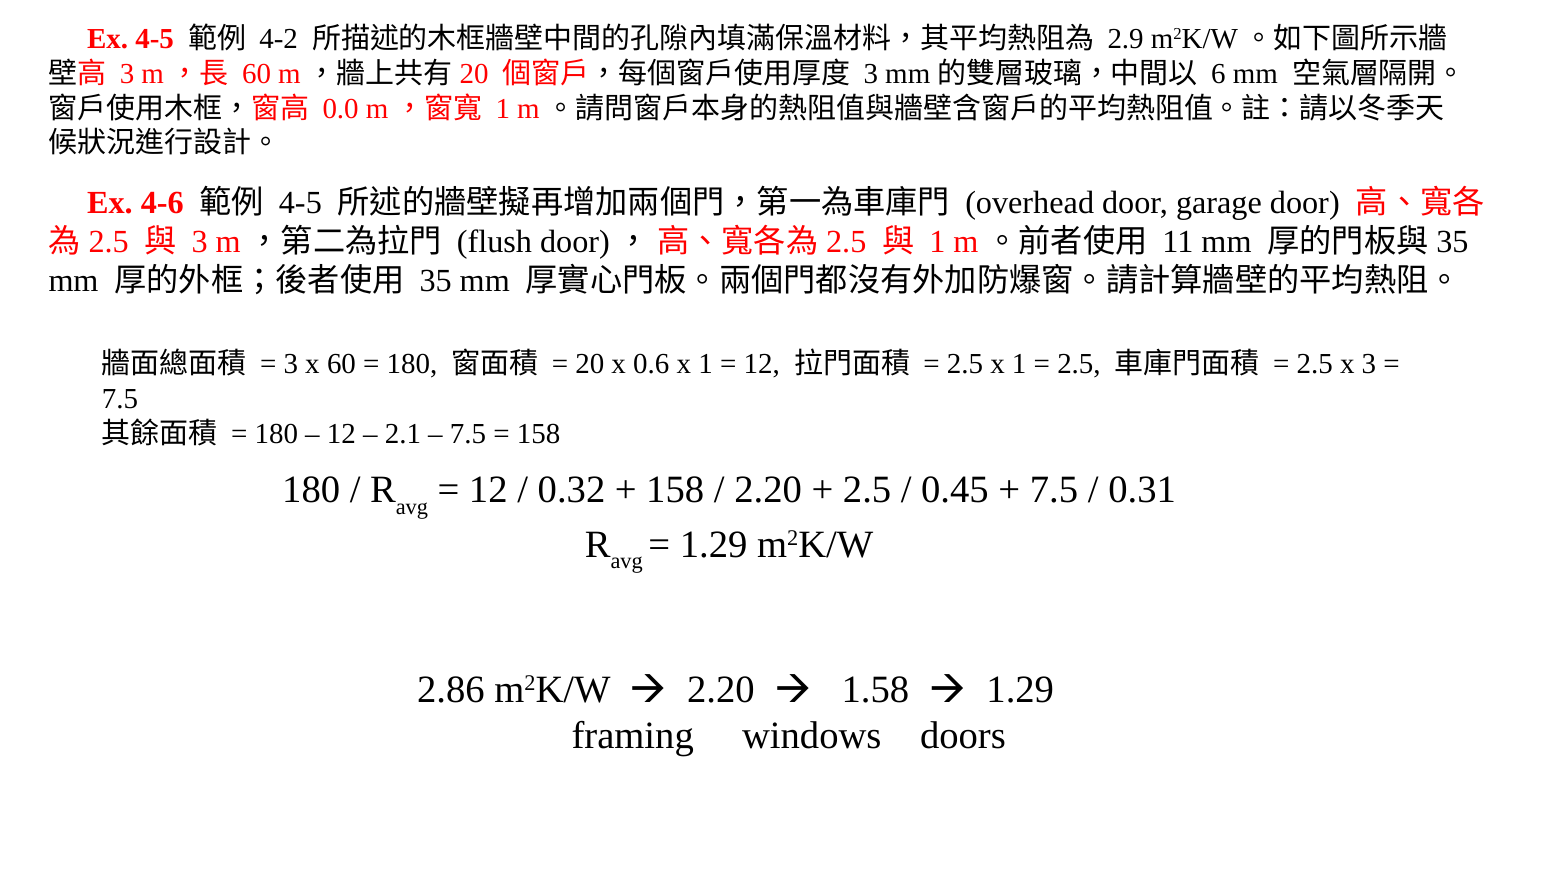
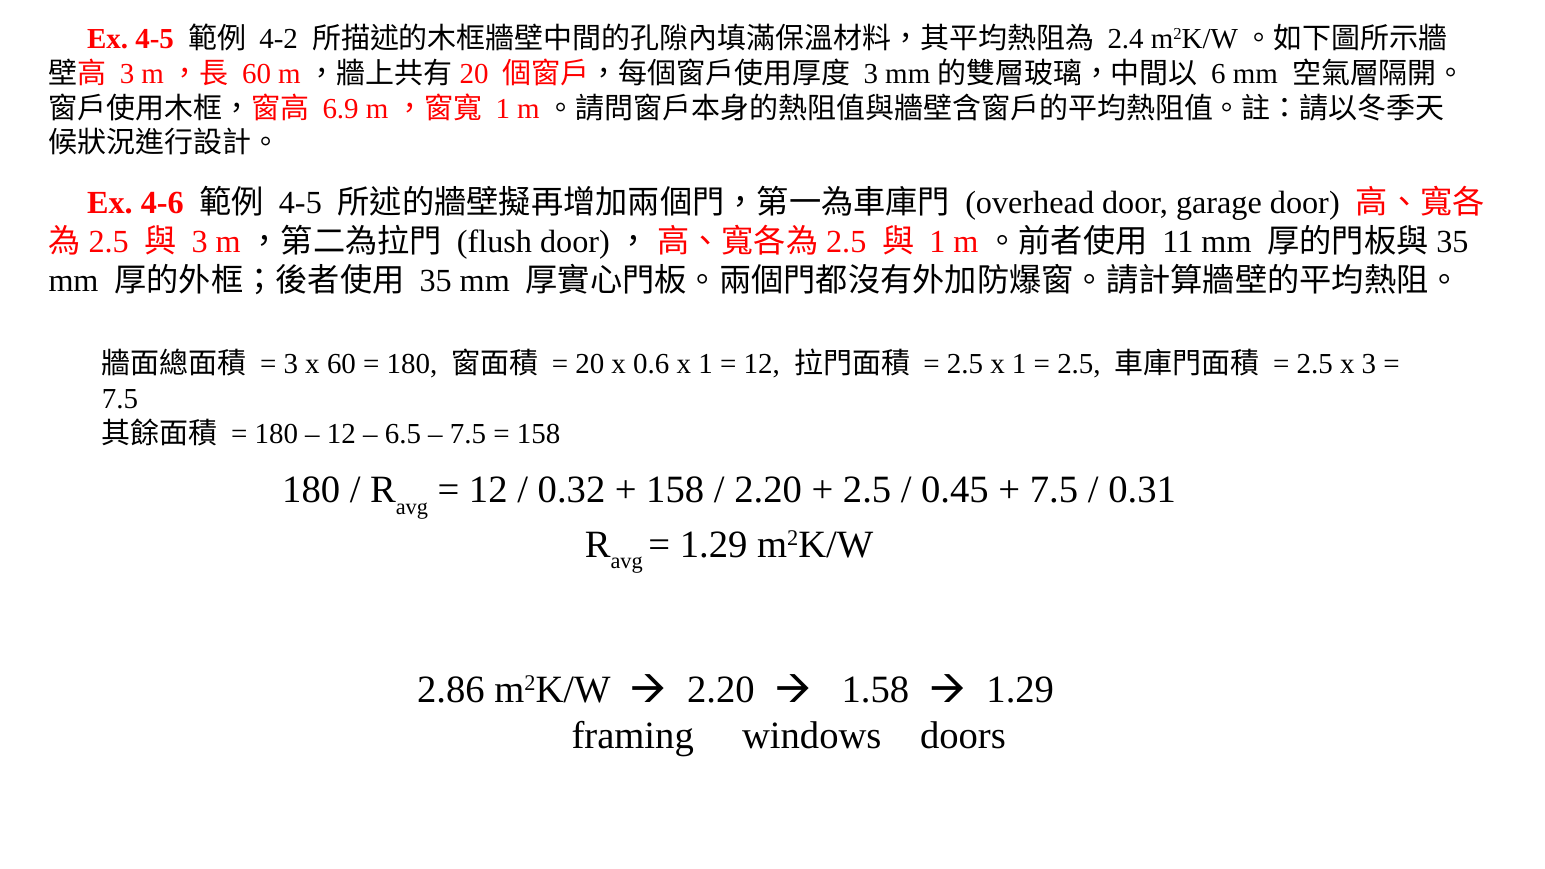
2.9: 2.9 -> 2.4
0.0: 0.0 -> 6.9
2.1: 2.1 -> 6.5
